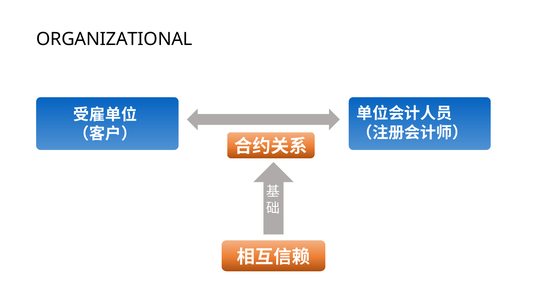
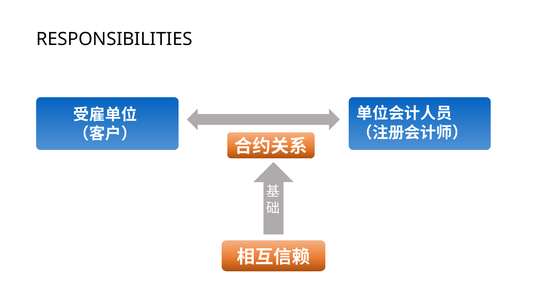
ORGANIZATIONAL: ORGANIZATIONAL -> RESPONSIBILITIES
